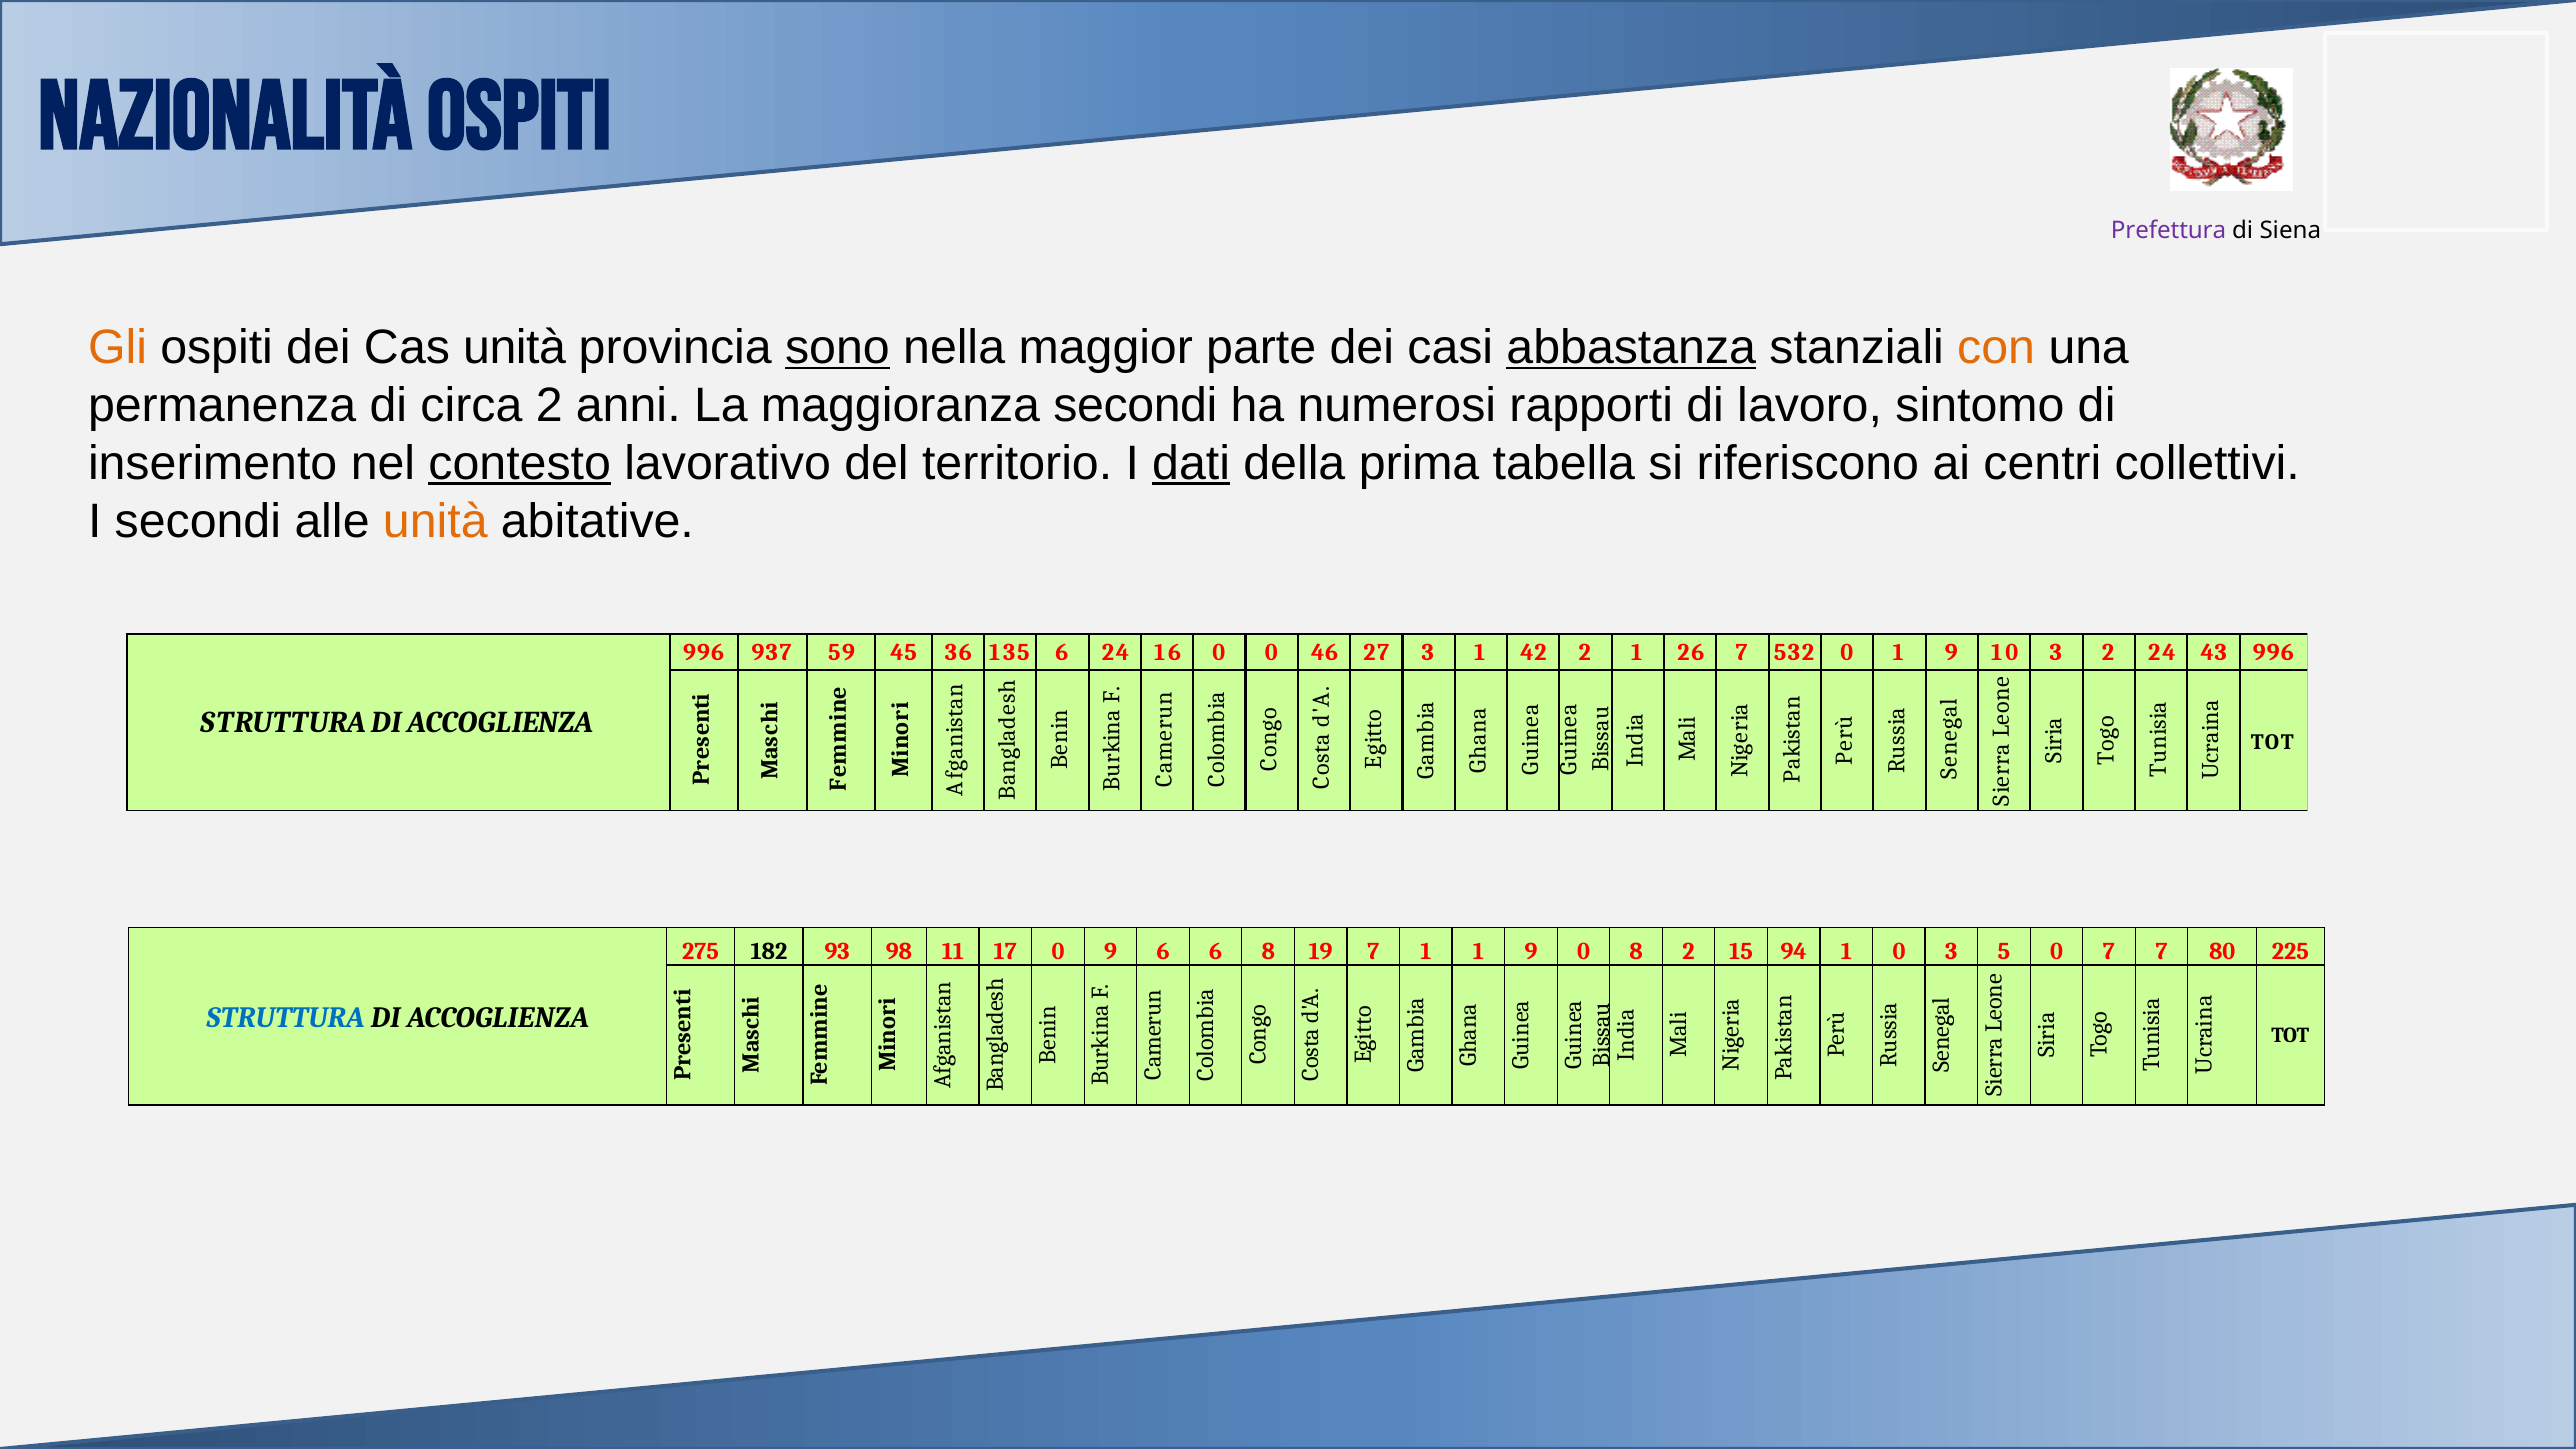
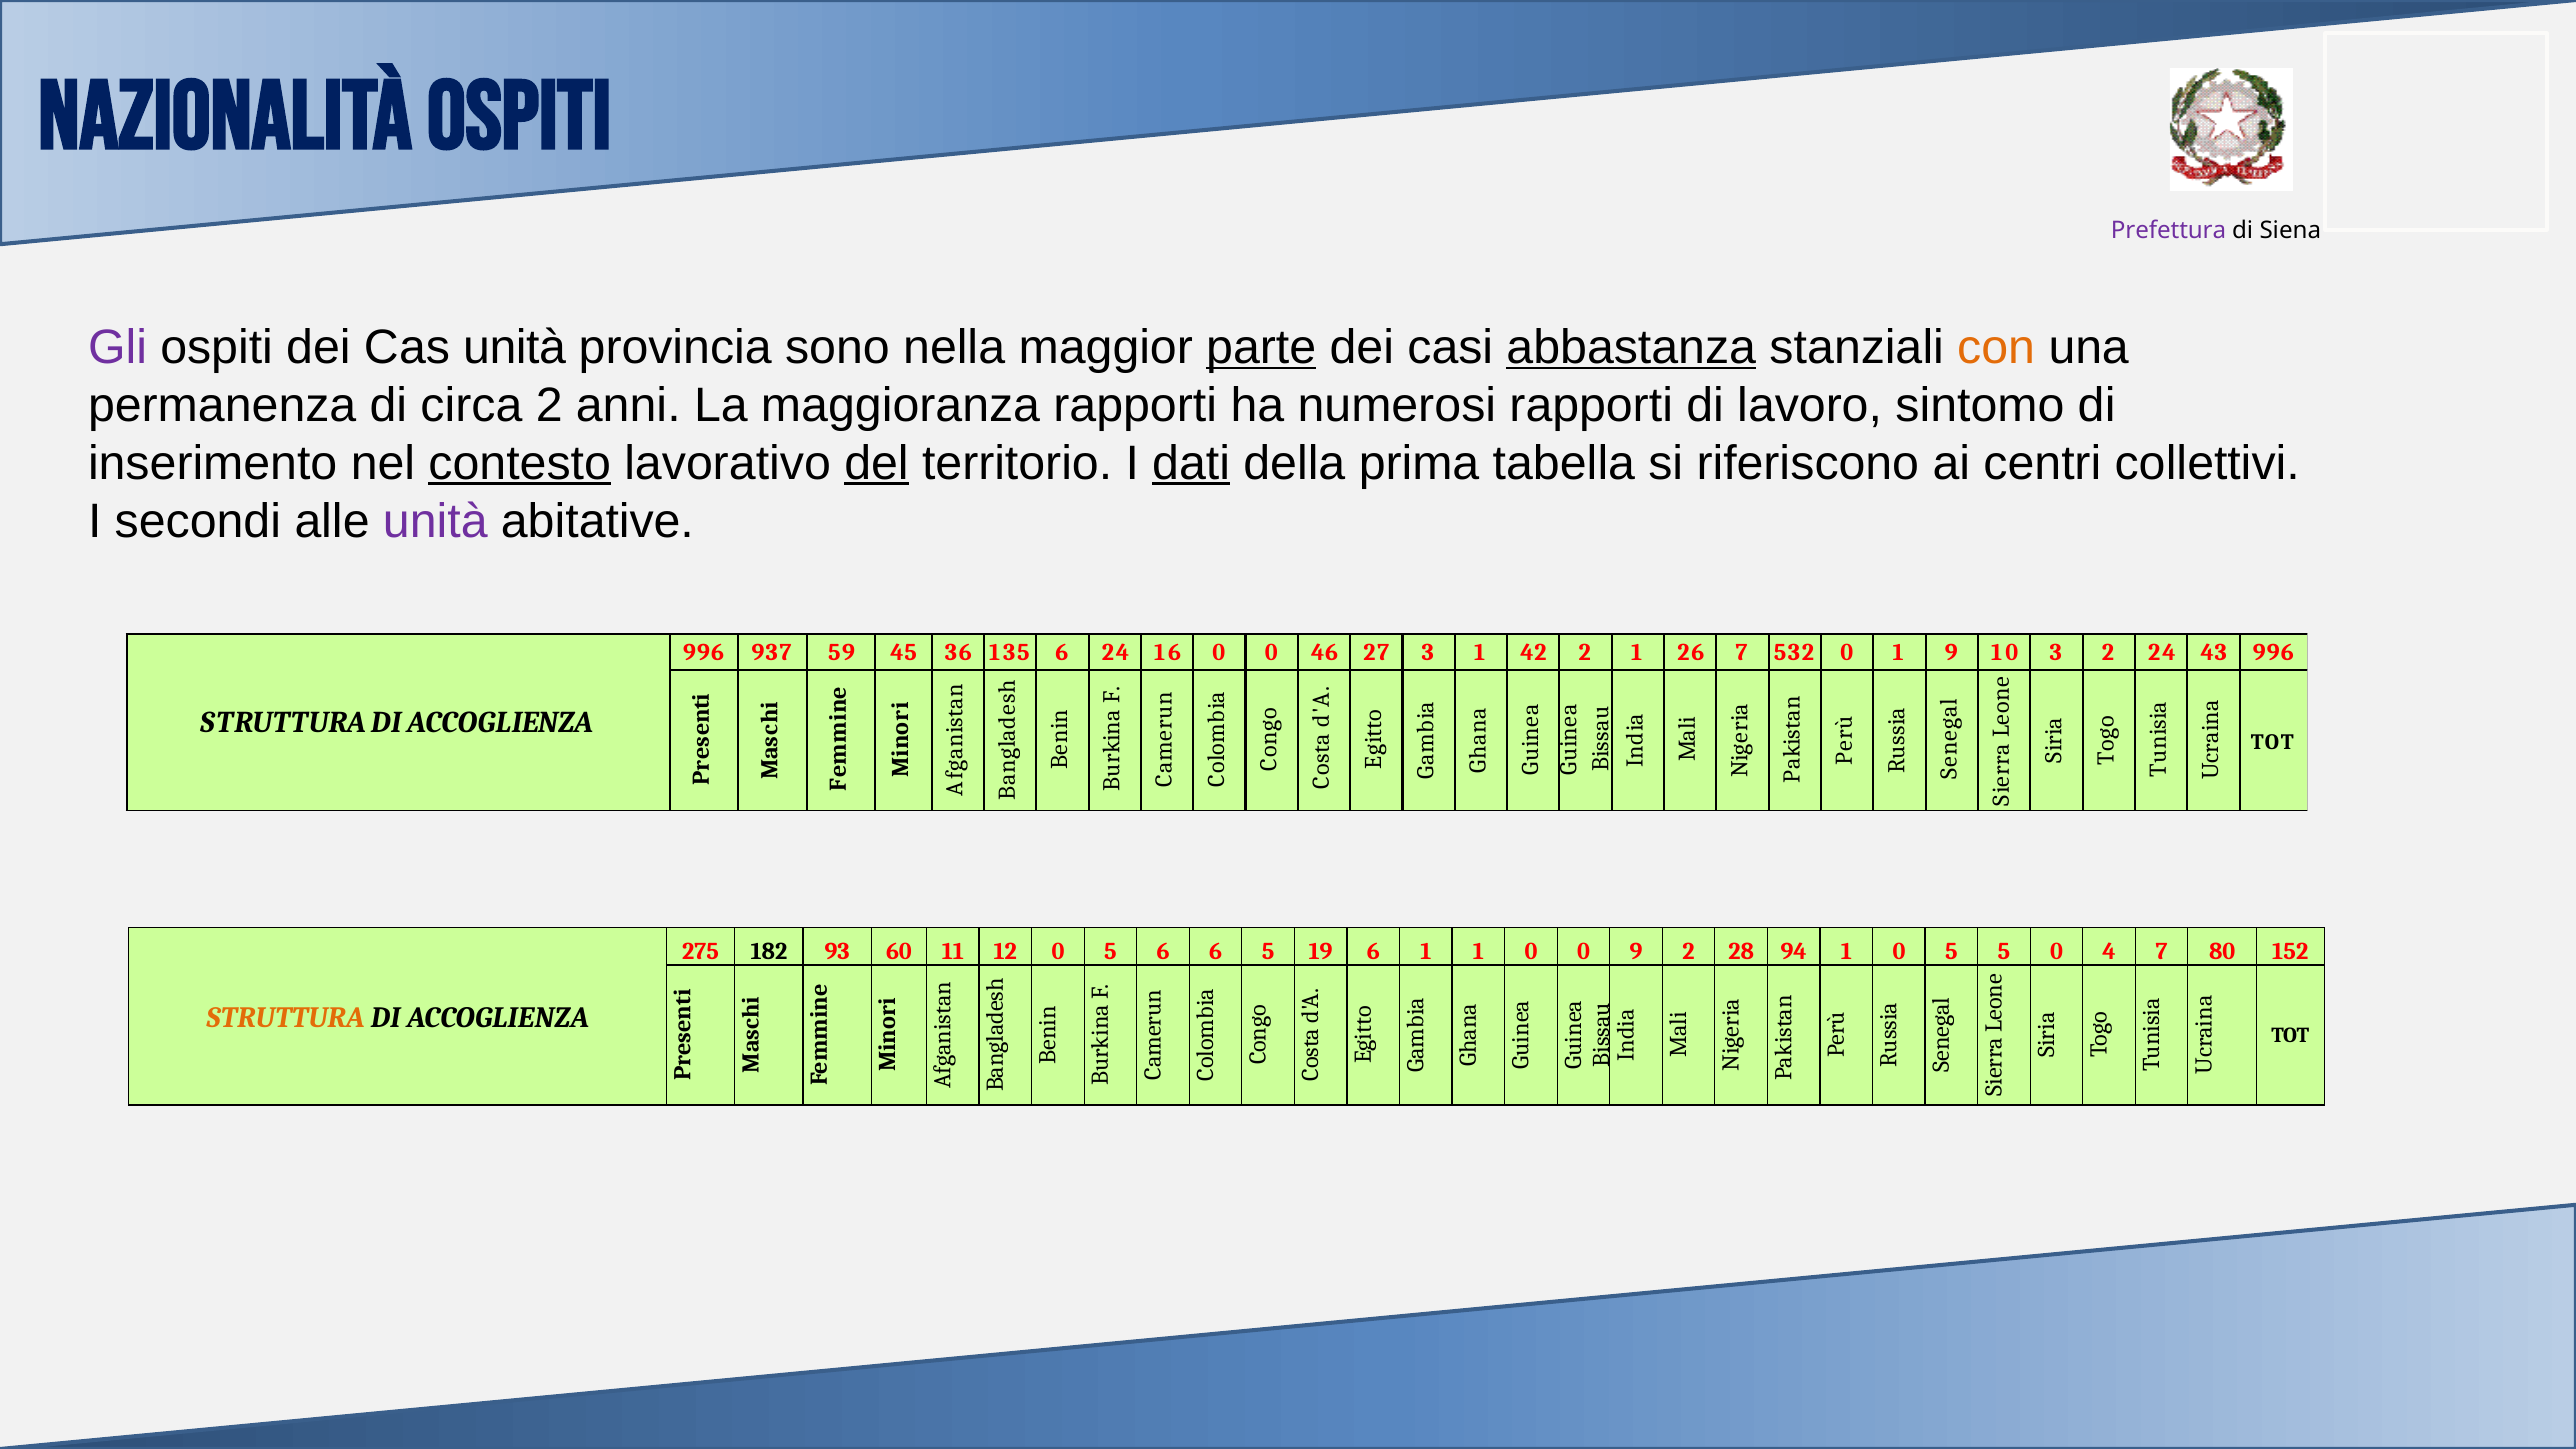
Gli colour: orange -> purple
sono underline: present -> none
parte underline: none -> present
maggioranza secondi: secondi -> rapporti
del underline: none -> present
unità at (435, 521) colour: orange -> purple
98: 98 -> 60
17: 17 -> 12
9 at (1111, 951): 9 -> 5
6 8: 8 -> 5
19 7: 7 -> 6
1 1 9: 9 -> 0
0 8: 8 -> 9
15: 15 -> 28
1 0 3: 3 -> 5
0 7: 7 -> 4
225: 225 -> 152
STRUTTURA at (285, 1017) colour: blue -> orange
